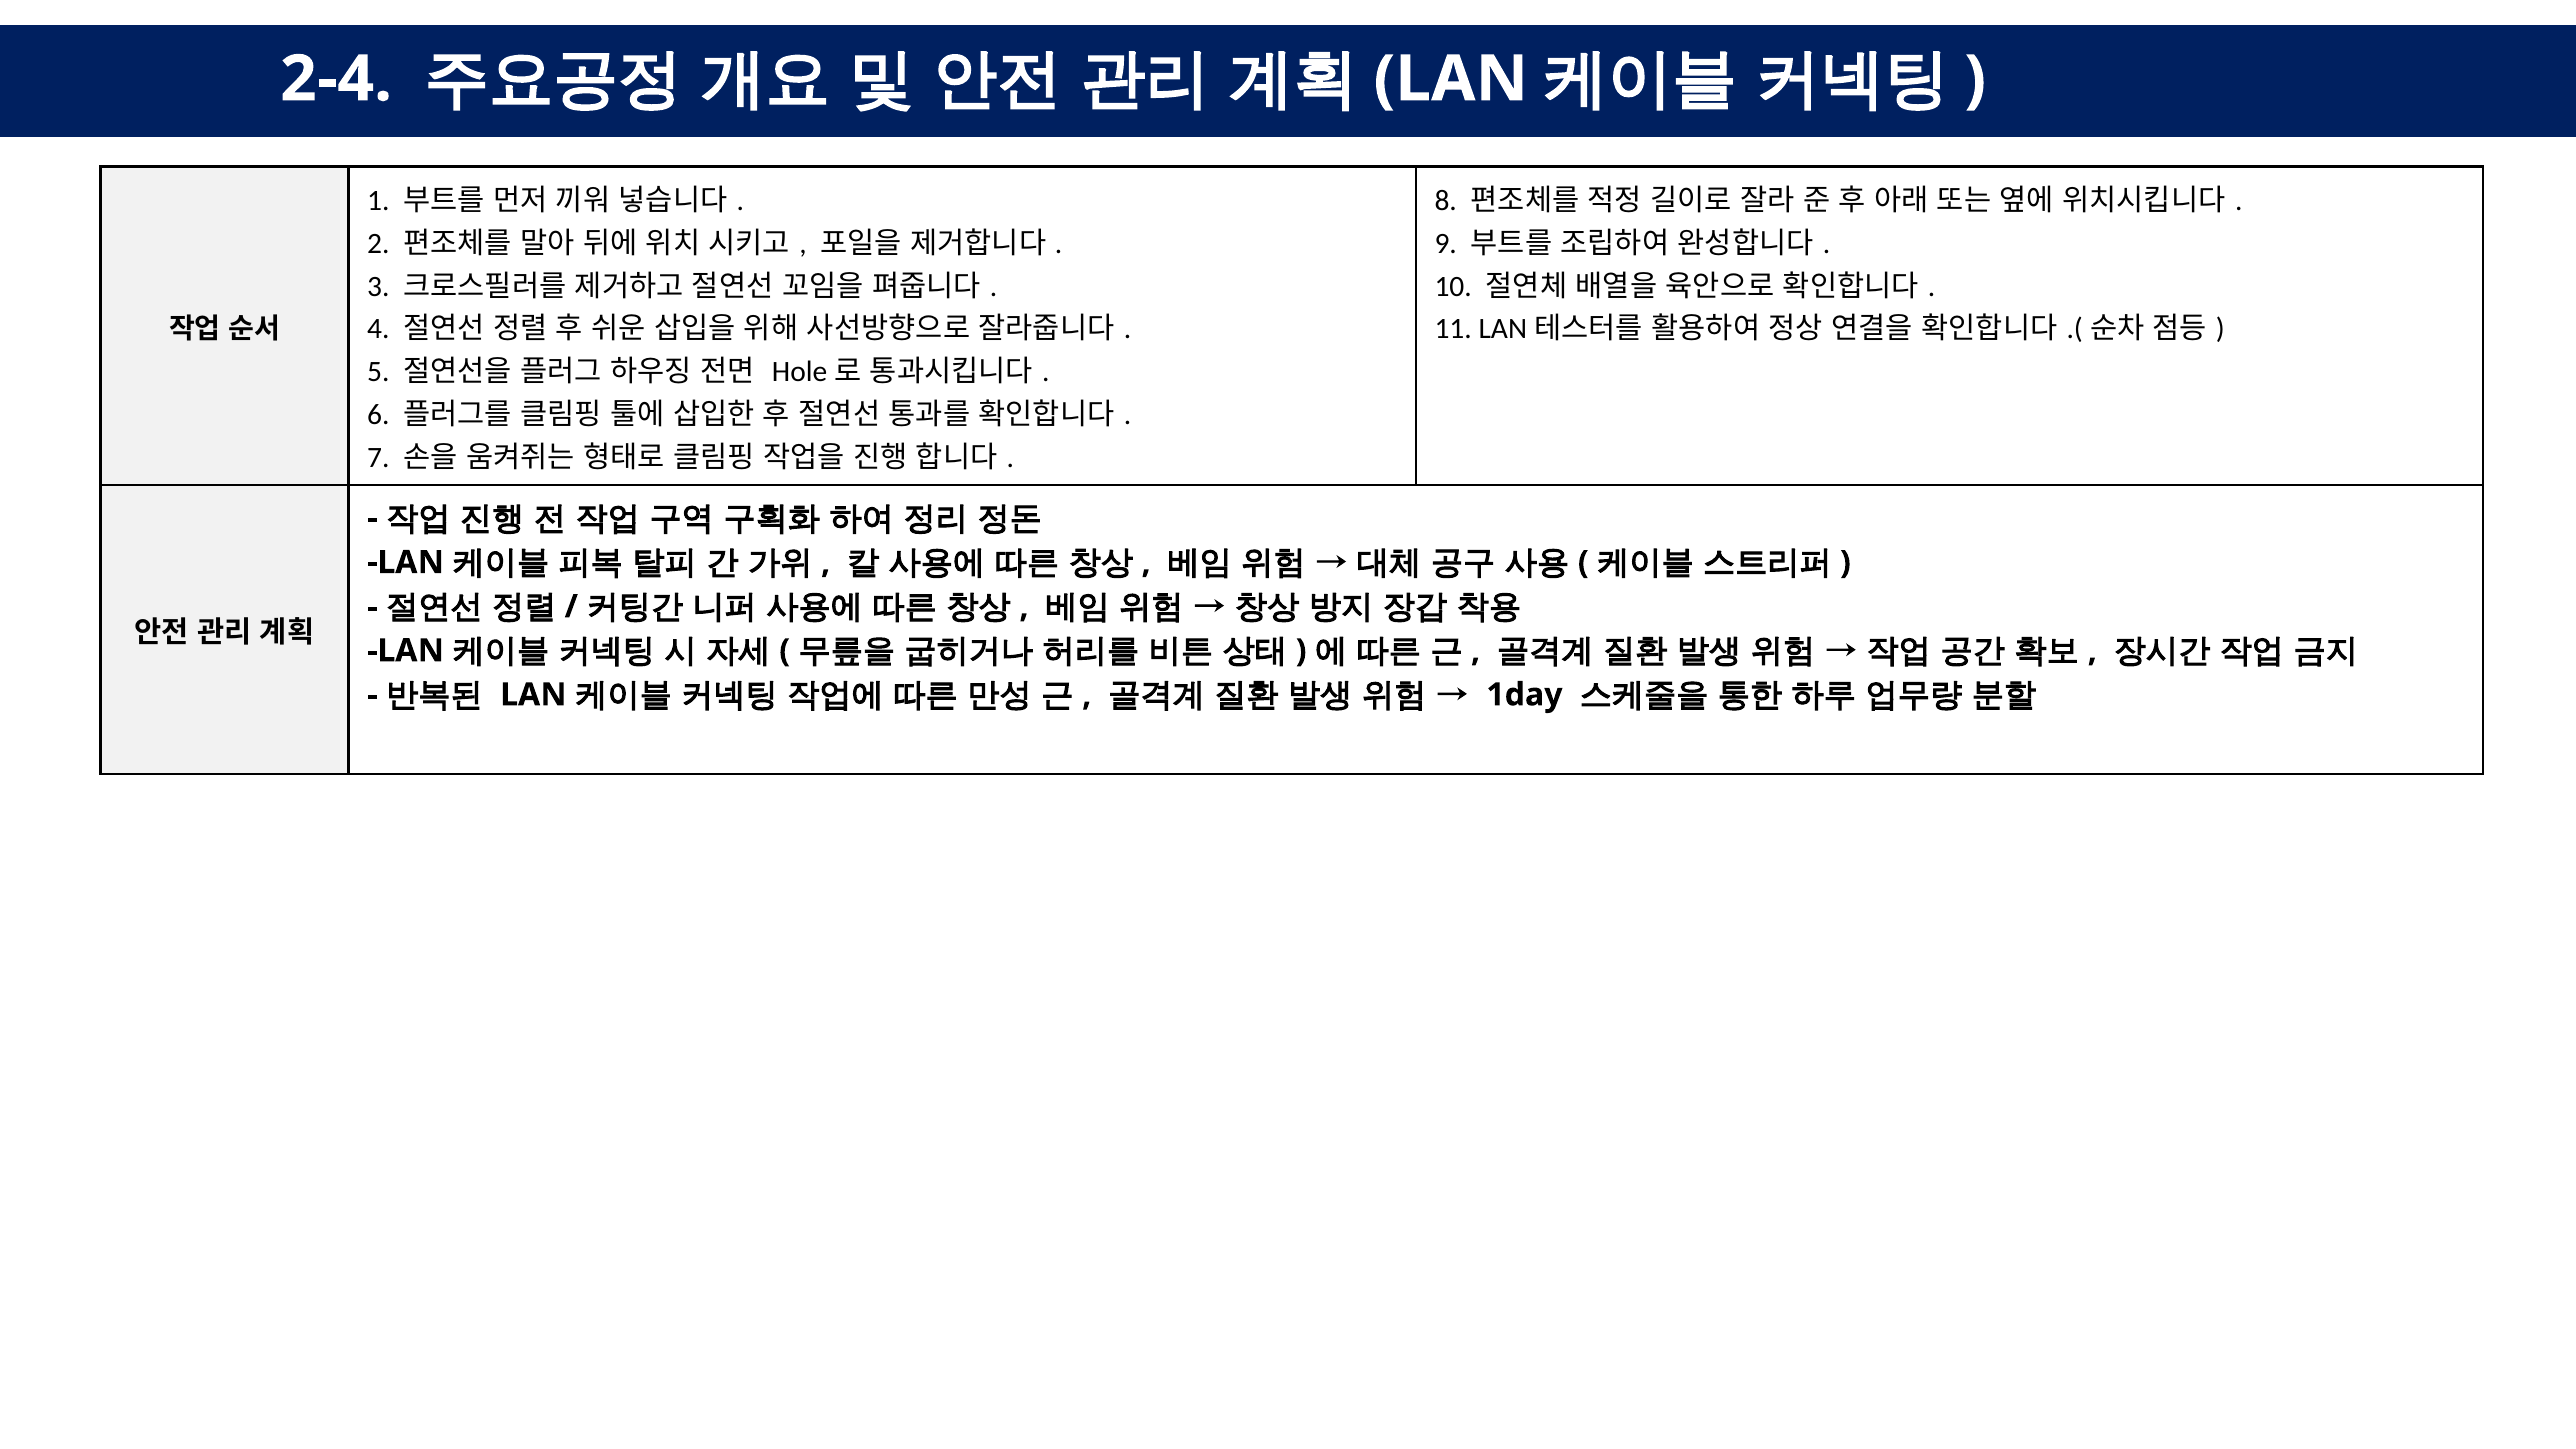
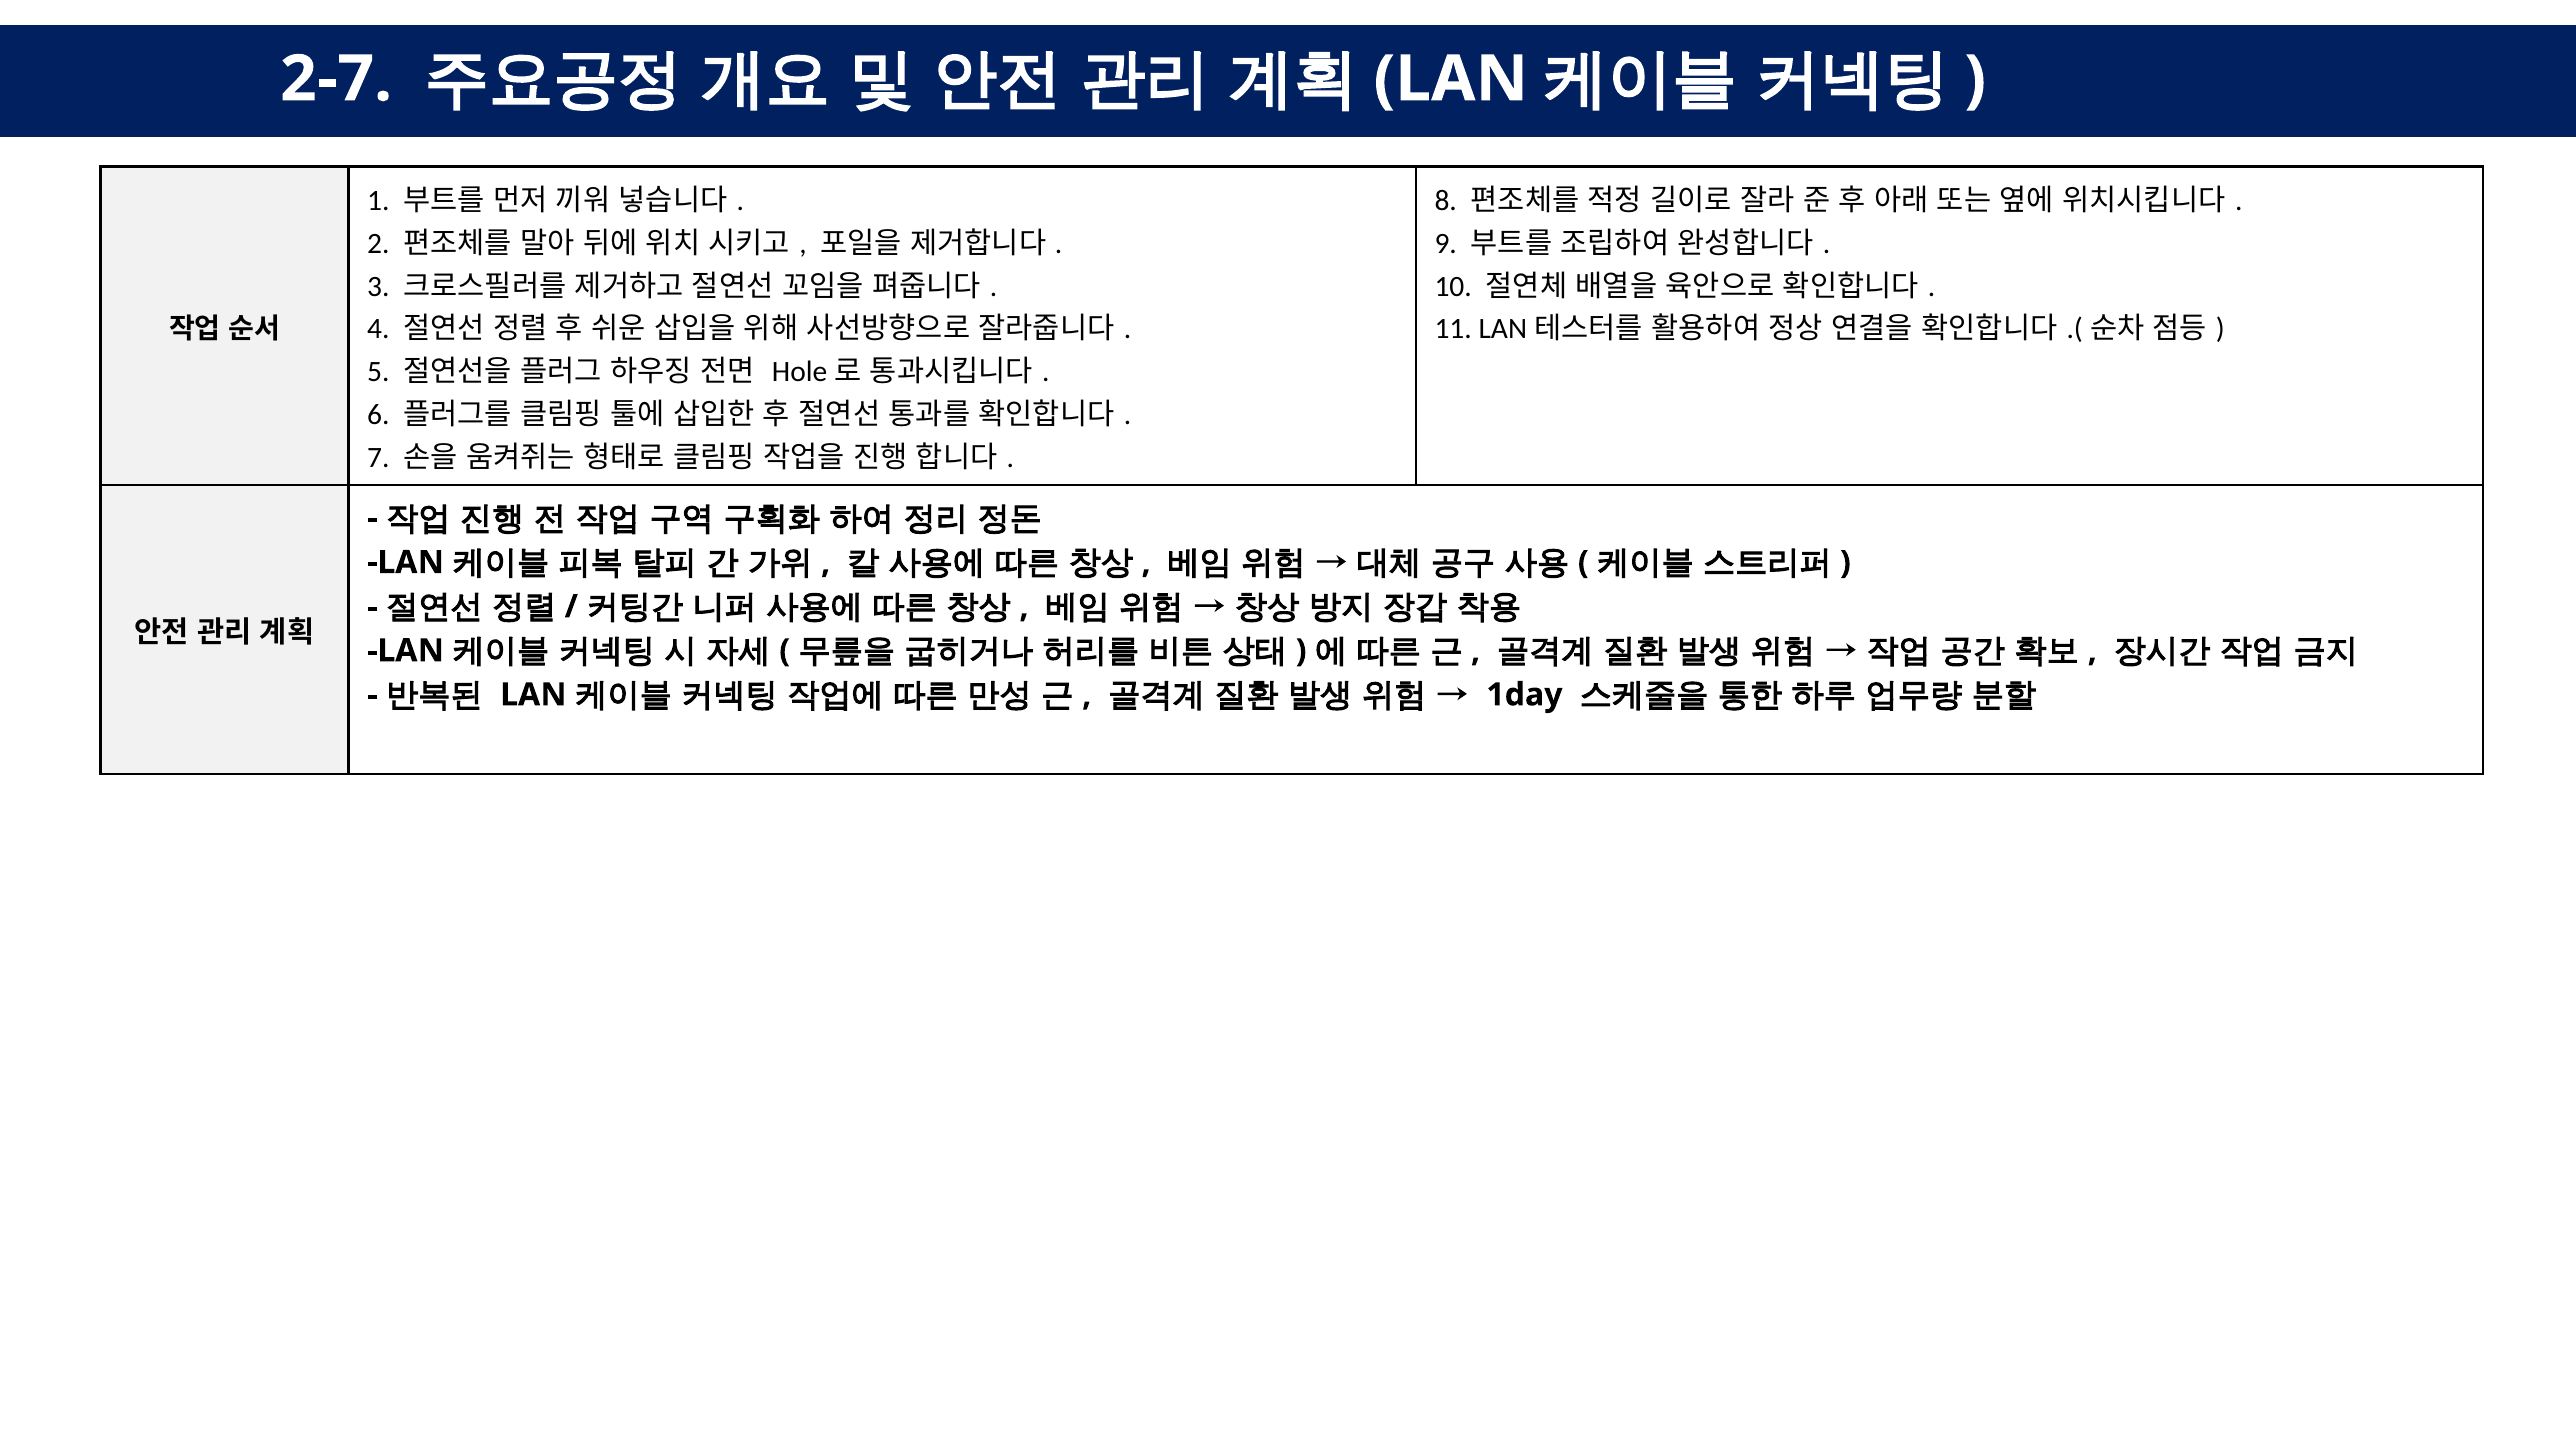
2-4: 2-4 -> 2-7
